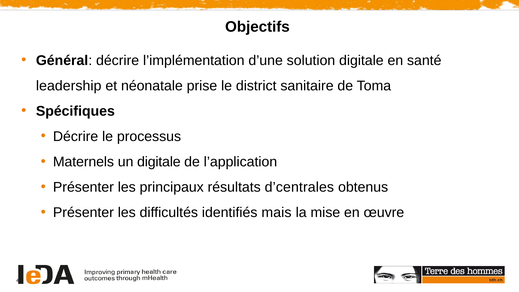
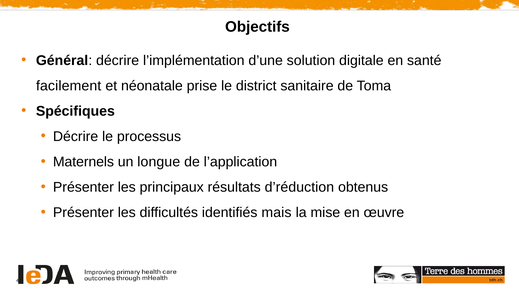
leadership: leadership -> facilement
un digitale: digitale -> longue
d’centrales: d’centrales -> d’réduction
